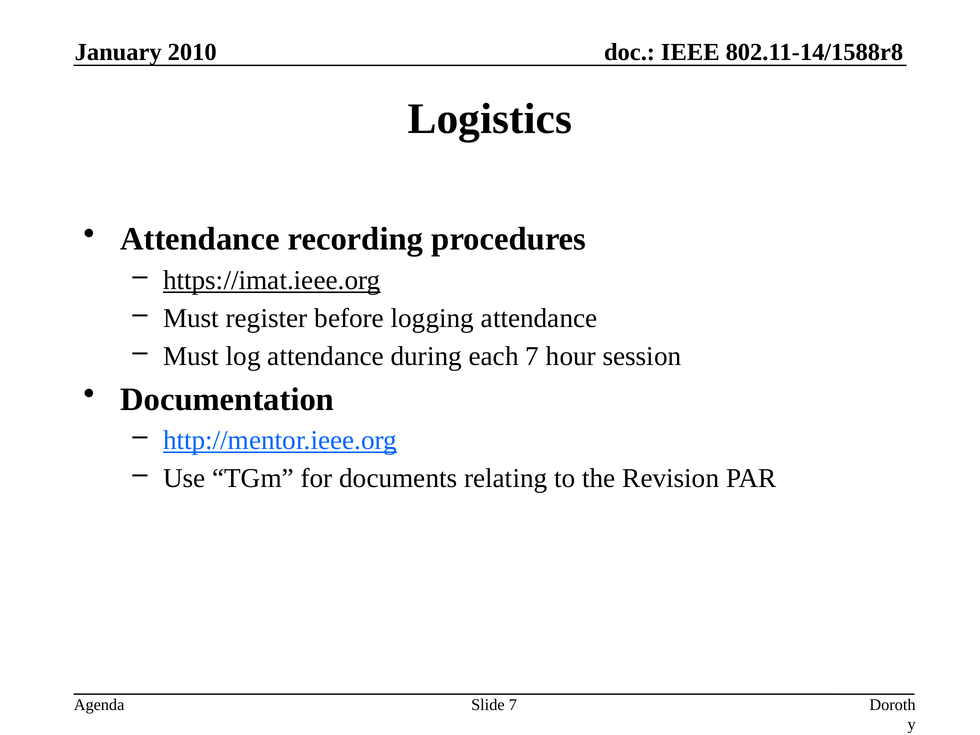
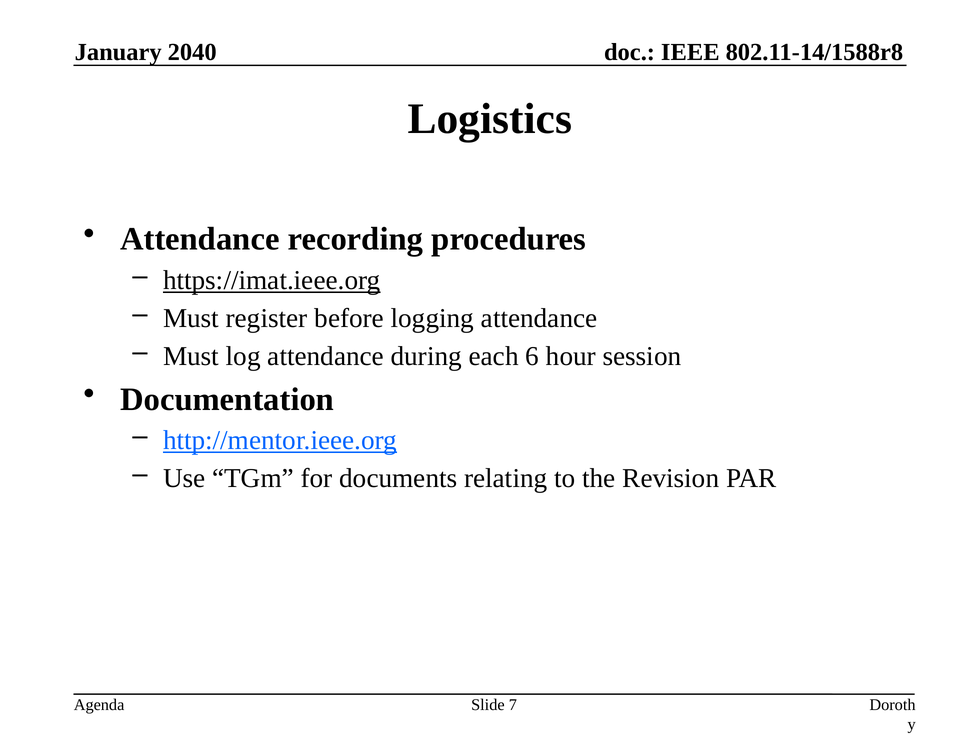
2010: 2010 -> 2040
each 7: 7 -> 6
